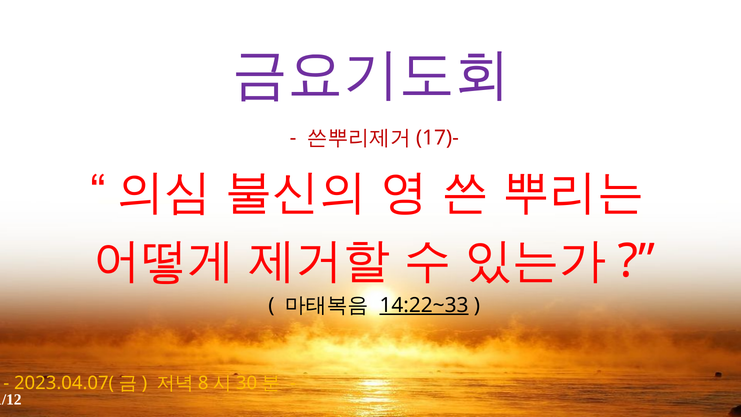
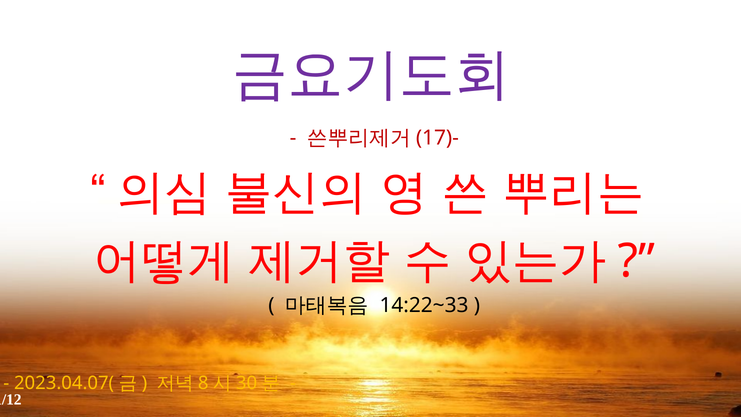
14:22~33 underline: present -> none
